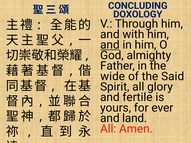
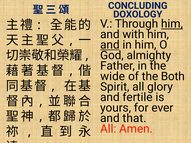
him at (172, 24) underline: none -> present
Said: Said -> Both
land: land -> that
